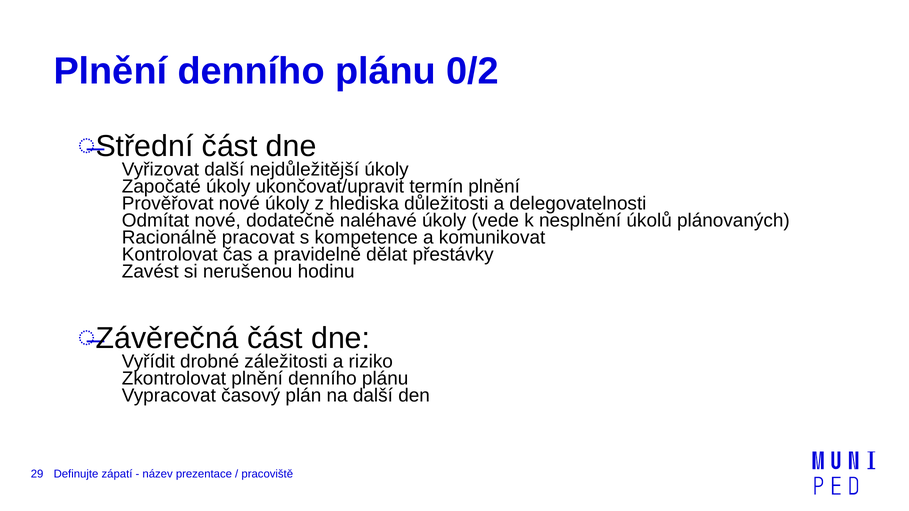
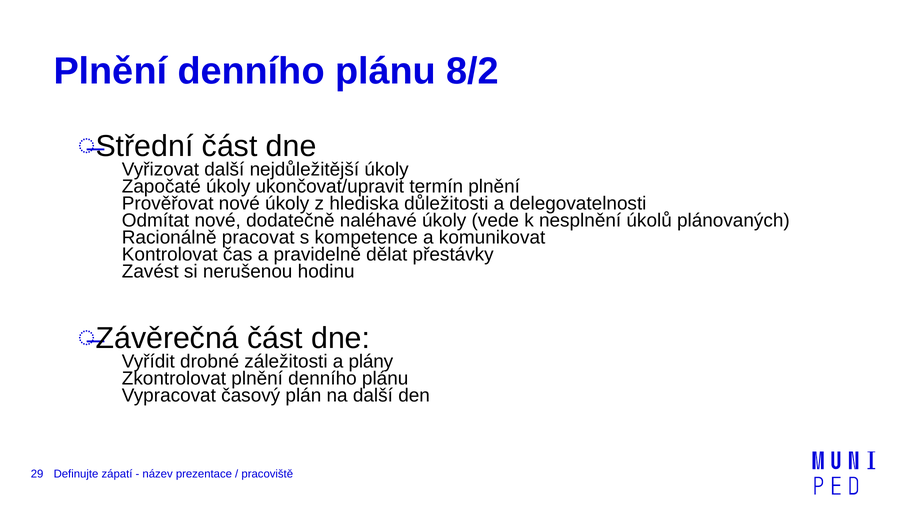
0/2: 0/2 -> 8/2
riziko: riziko -> plány
